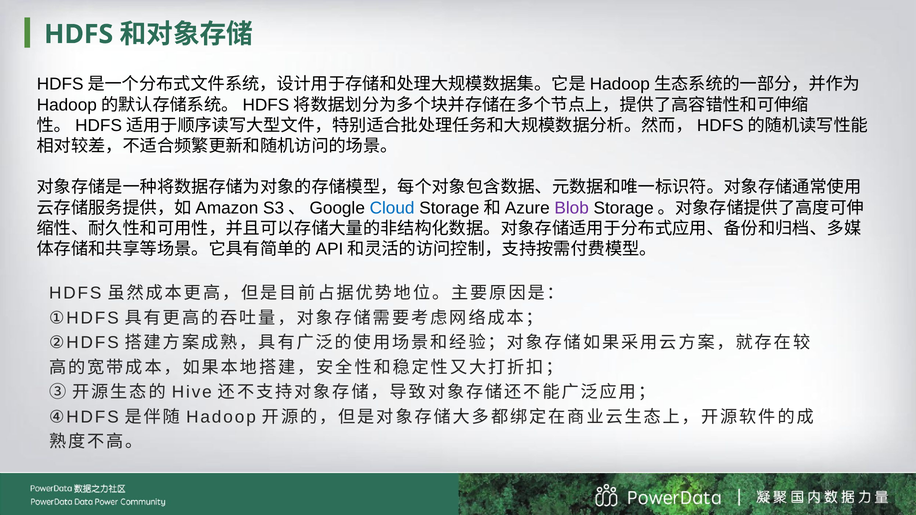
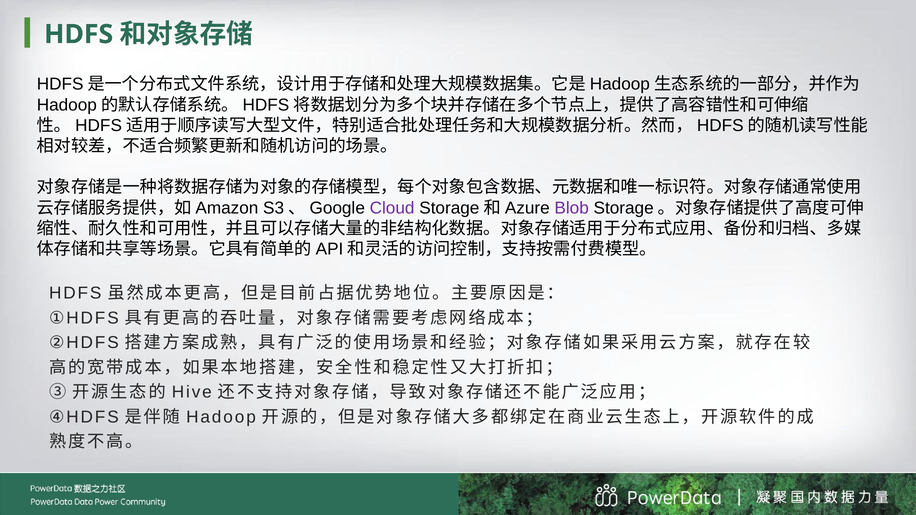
Cloud colour: blue -> purple
